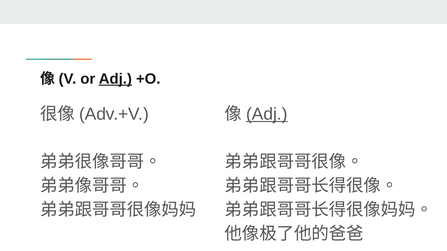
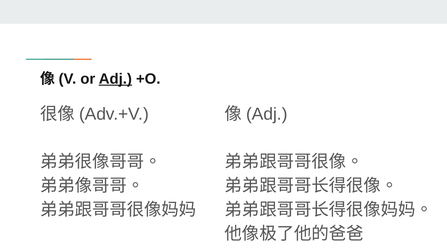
Adj at (267, 114) underline: present -> none
